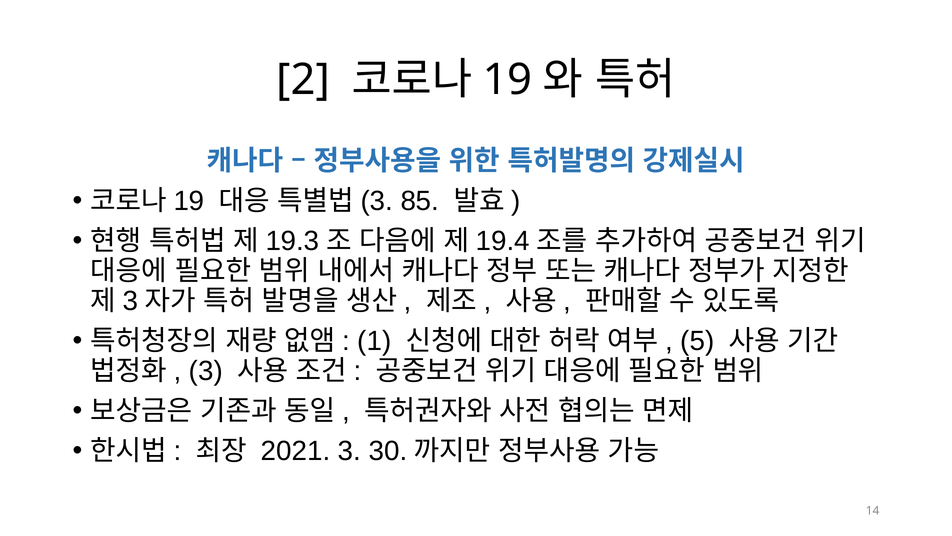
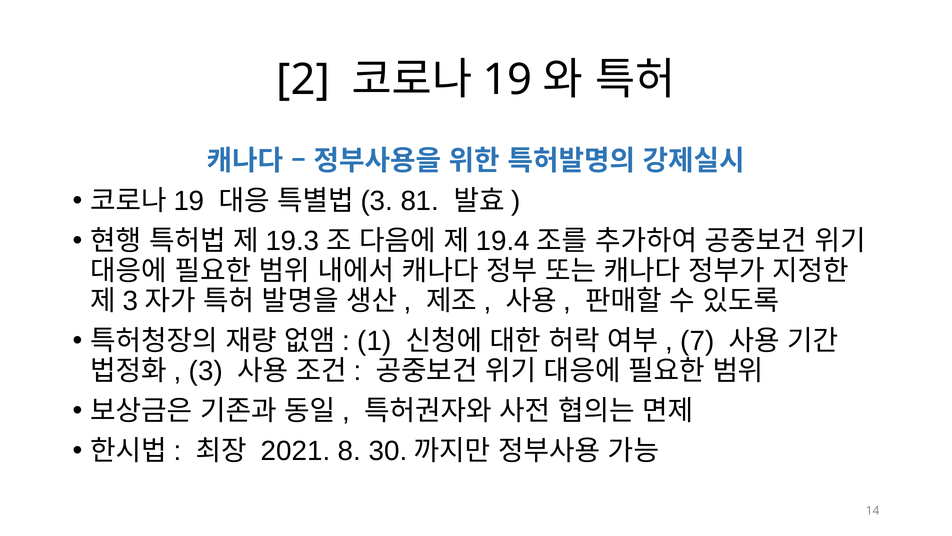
85: 85 -> 81
5: 5 -> 7
2021 3: 3 -> 8
